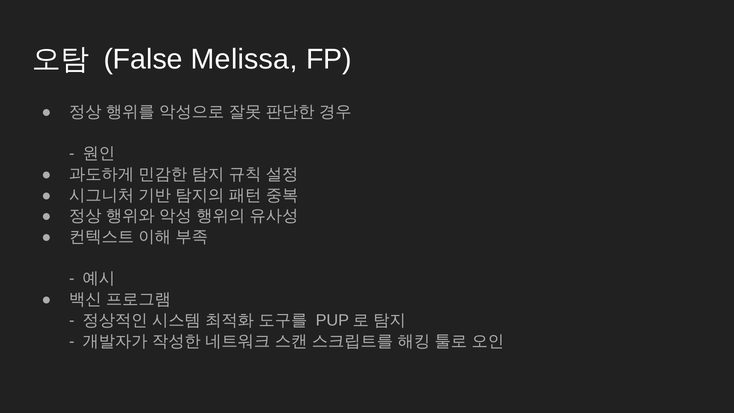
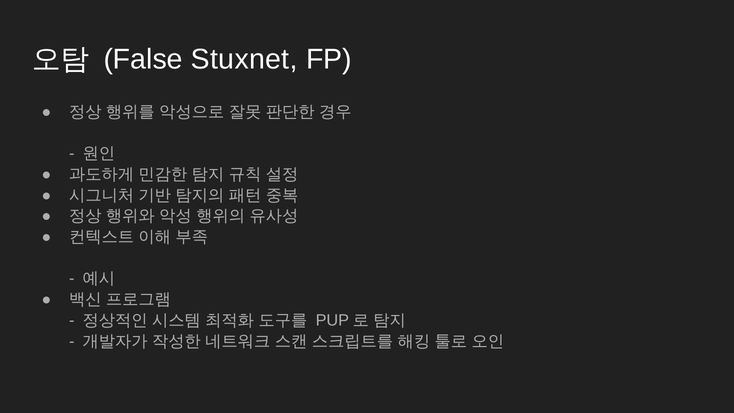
Melissa: Melissa -> Stuxnet
